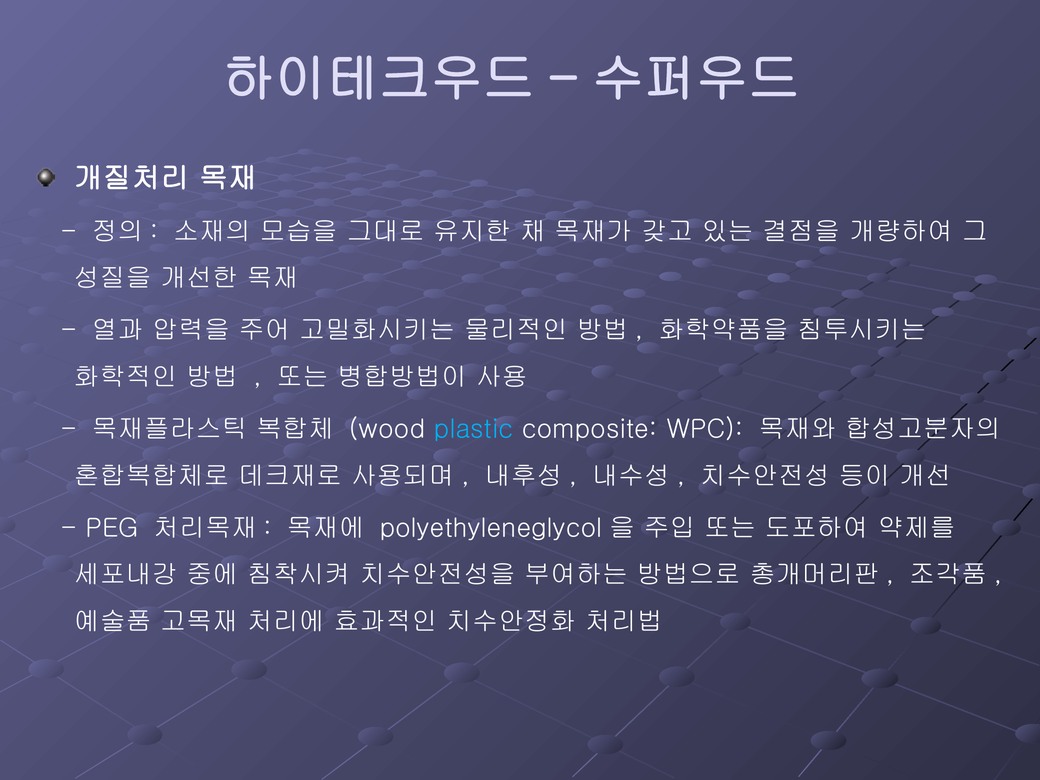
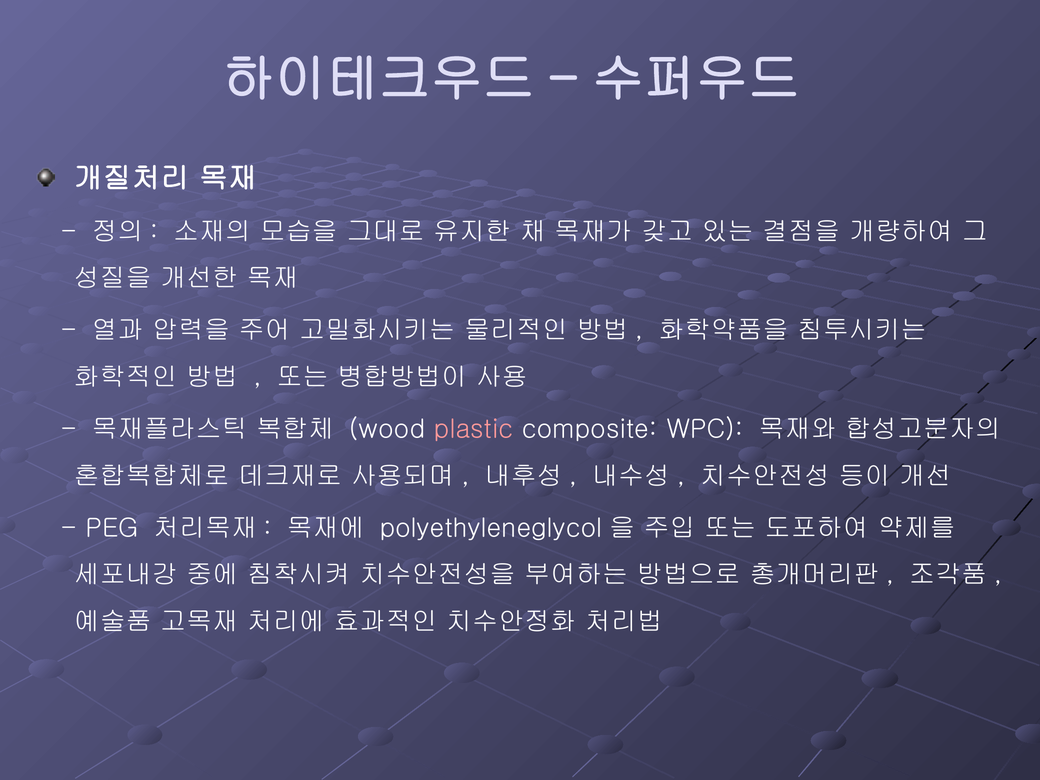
plastic colour: light blue -> pink
